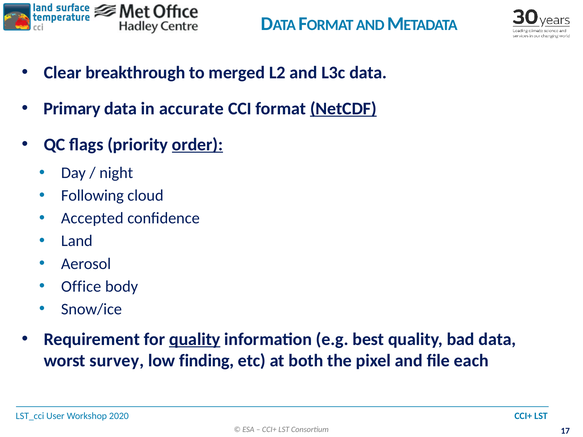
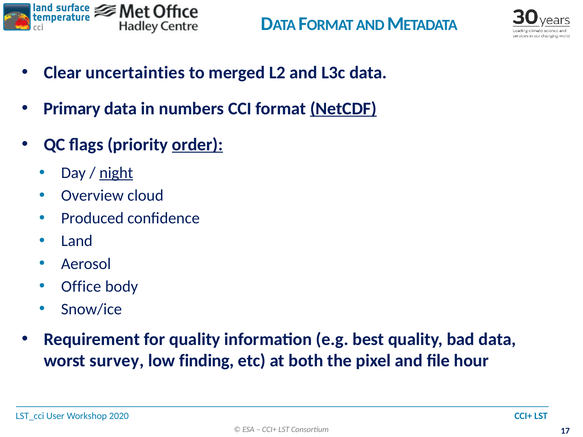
breakthrough: breakthrough -> uncertainties
accurate: accurate -> numbers
night underline: none -> present
Following: Following -> Overview
Accepted: Accepted -> Produced
quality at (195, 339) underline: present -> none
each: each -> hour
